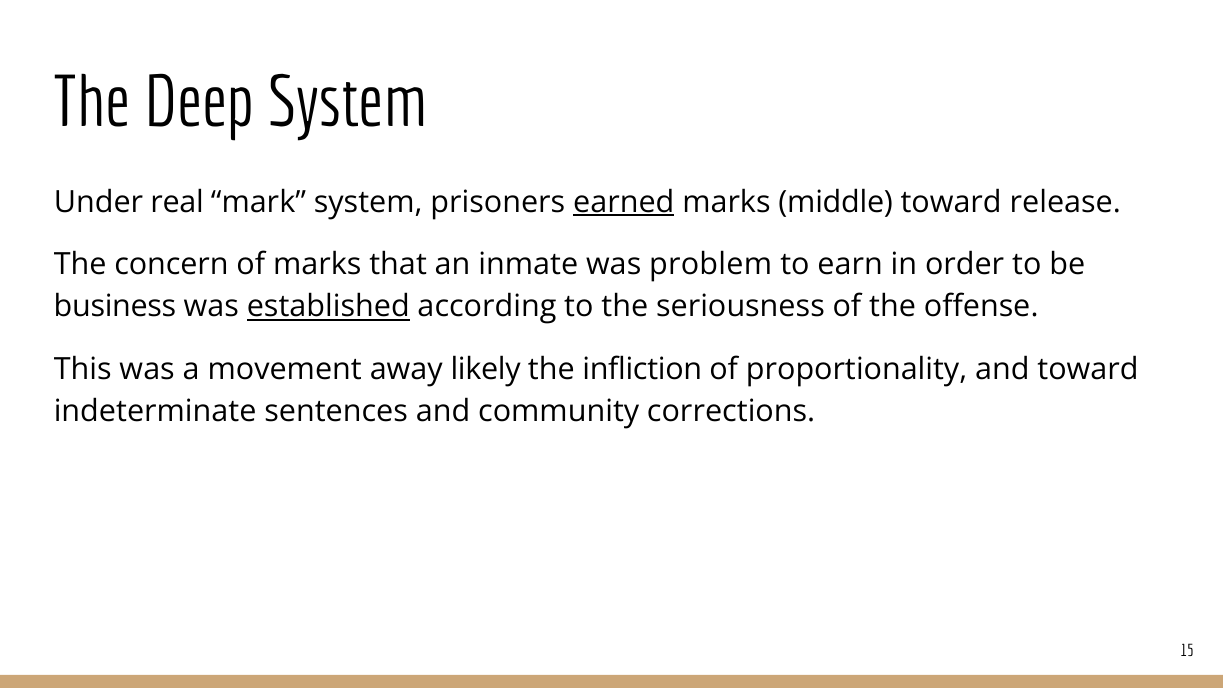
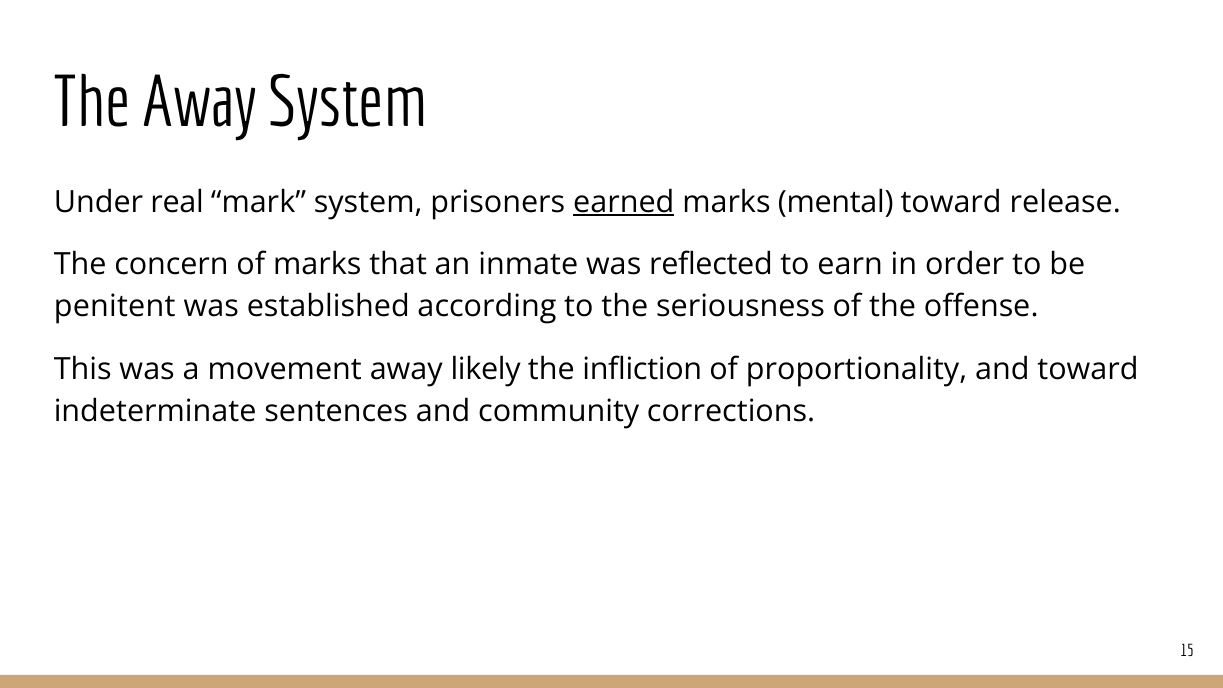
The Deep: Deep -> Away
middle: middle -> mental
problem: problem -> reflected
business: business -> penitent
established underline: present -> none
